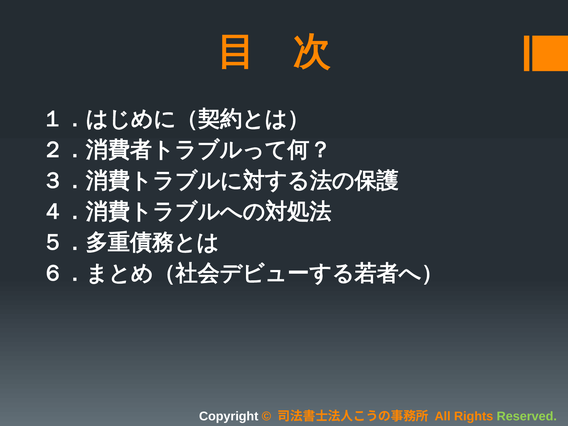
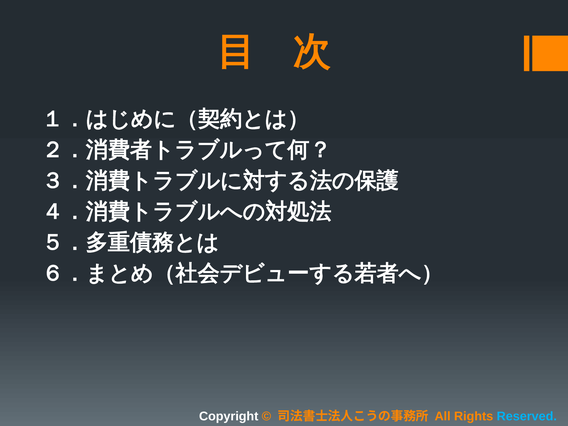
Reserved colour: light green -> light blue
